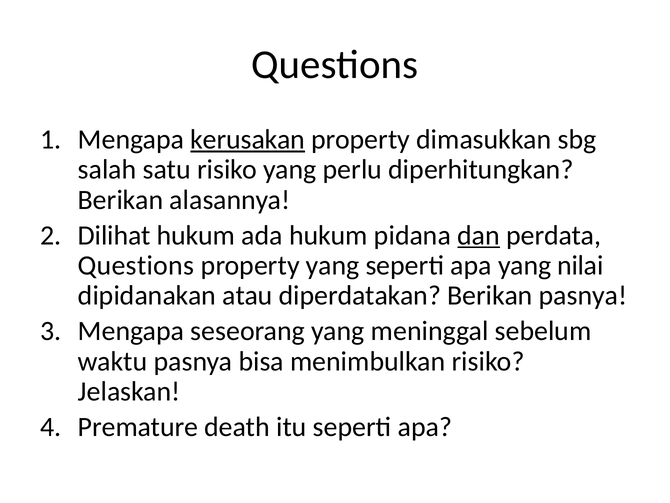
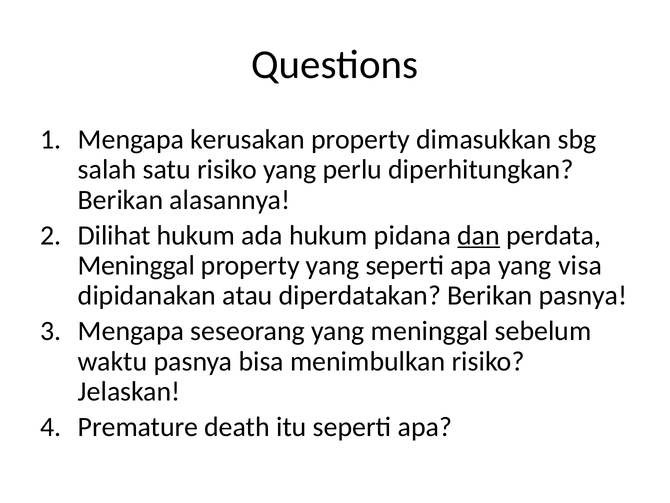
kerusakan underline: present -> none
Questions at (136, 265): Questions -> Meninggal
nilai: nilai -> visa
